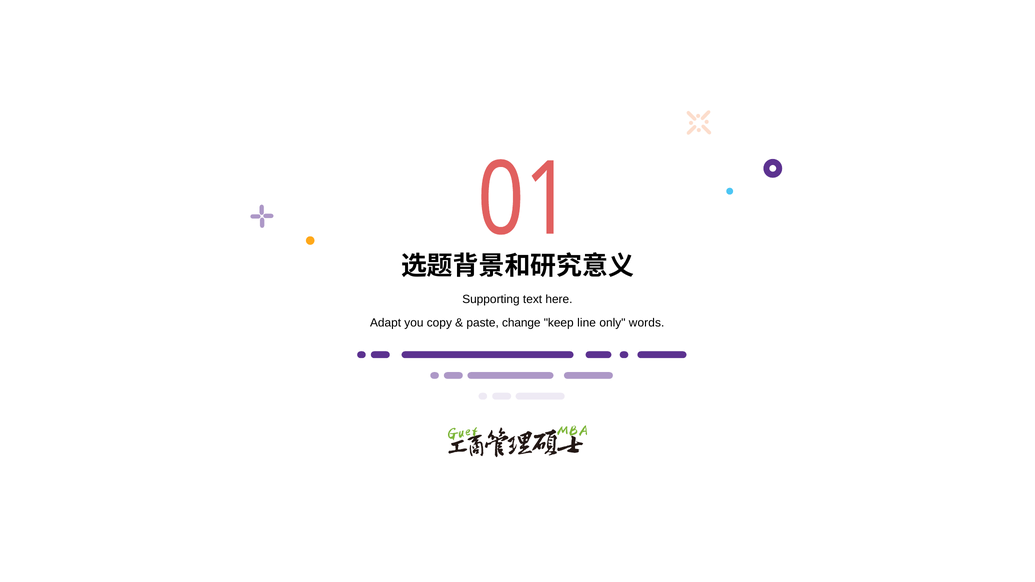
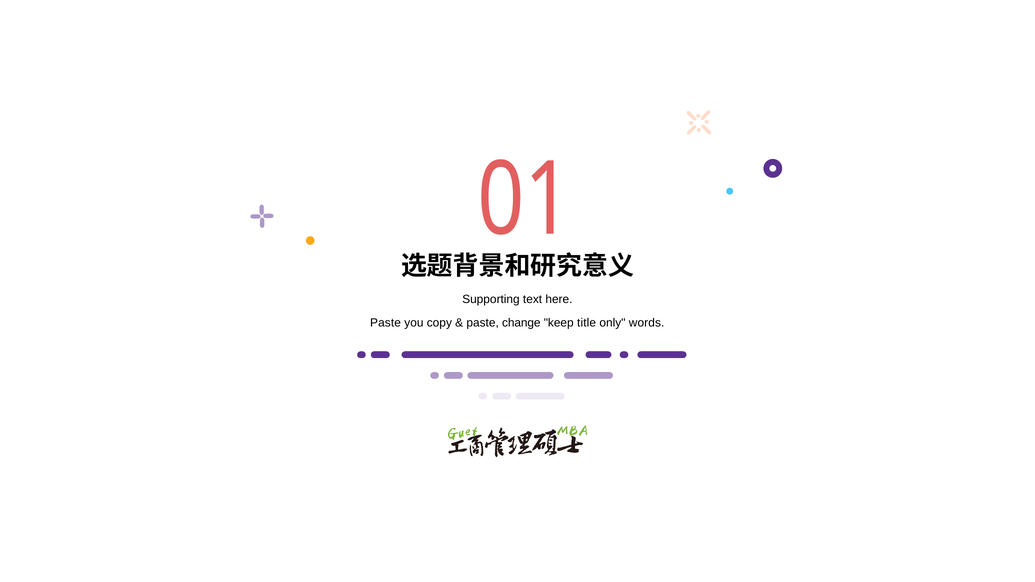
Adapt at (386, 323): Adapt -> Paste
line: line -> title
